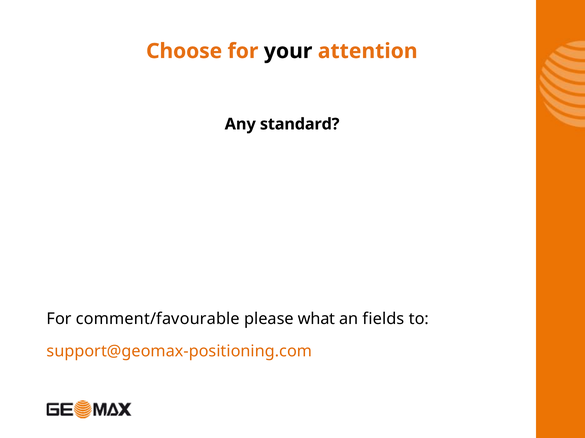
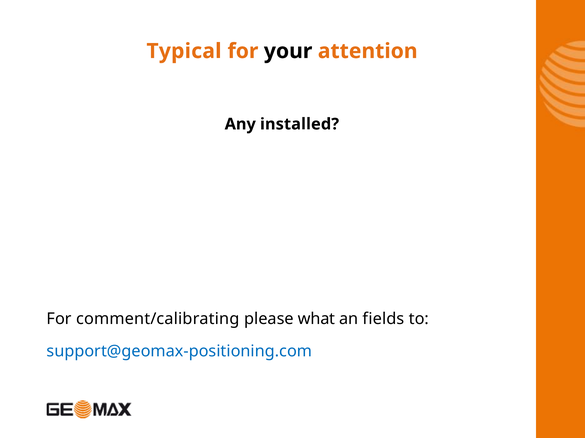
Choose: Choose -> Typical
standard: standard -> installed
comment/favourable: comment/favourable -> comment/calibrating
support@geomax-positioning.com colour: orange -> blue
